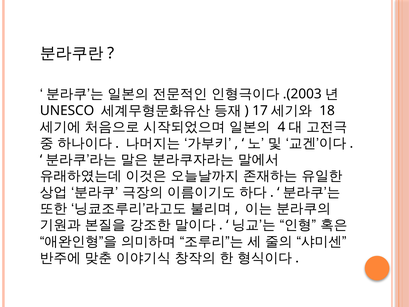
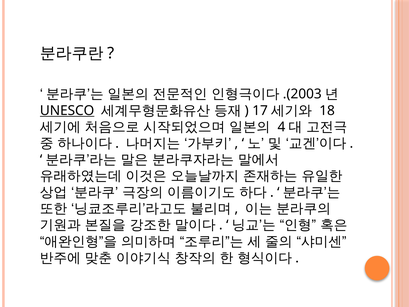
UNESCO underline: none -> present
